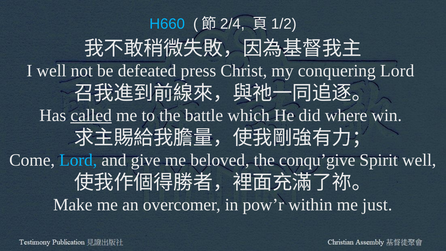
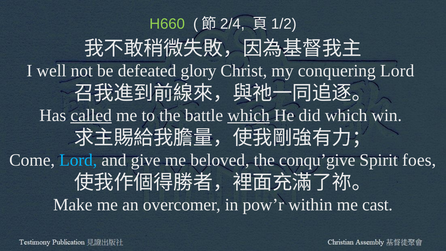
H660 colour: light blue -> light green
press: press -> glory
which at (249, 115) underline: none -> present
did where: where -> which
Spirit well: well -> foes
just: just -> cast
